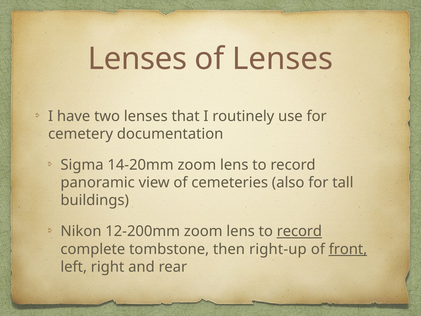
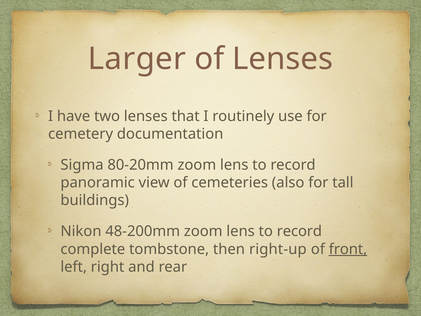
Lenses at (137, 59): Lenses -> Larger
14-20mm: 14-20mm -> 80-20mm
12-200mm: 12-200mm -> 48-200mm
record at (299, 231) underline: present -> none
